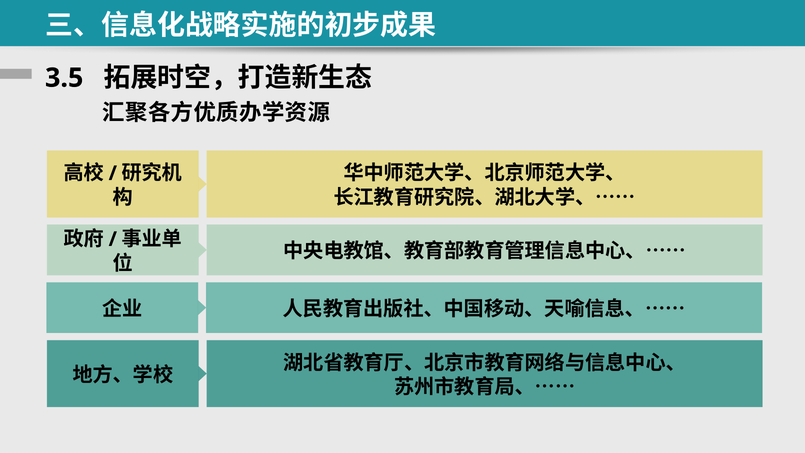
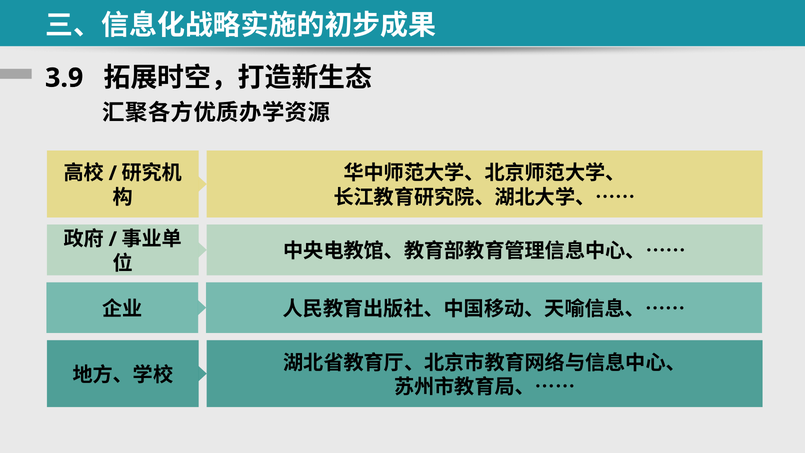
3.5: 3.5 -> 3.9
